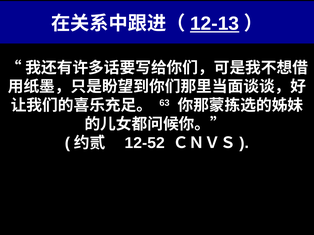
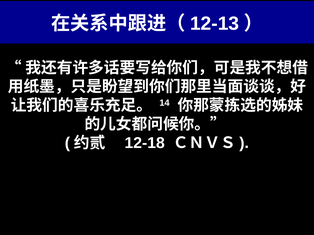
12-13 underline: present -> none
63: 63 -> 14
12-52: 12-52 -> 12-18
